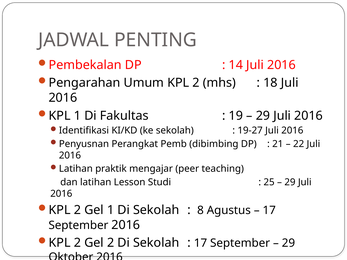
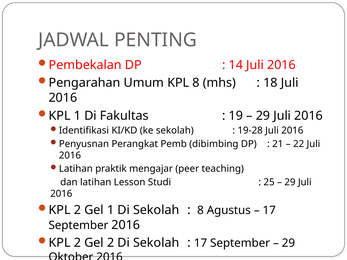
Umum KPL 2: 2 -> 8
19-27: 19-27 -> 19-28
